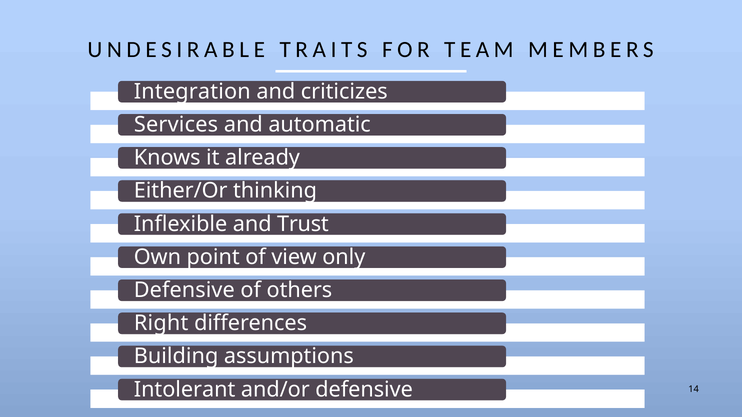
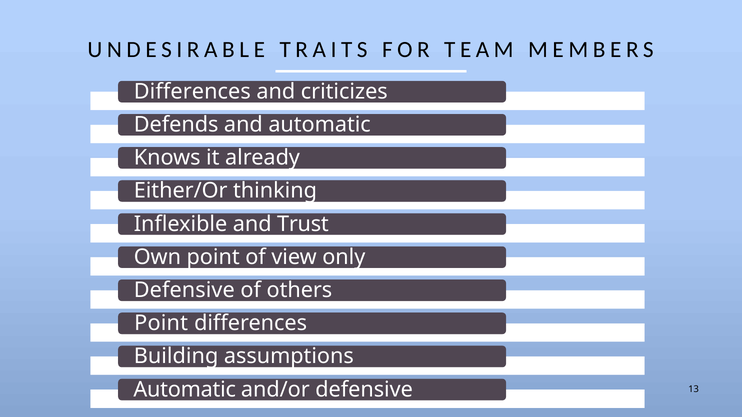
Integration at (192, 92): Integration -> Differences
Services: Services -> Defends
Right at (161, 324): Right -> Point
Intolerant at (185, 390): Intolerant -> Automatic
14: 14 -> 13
